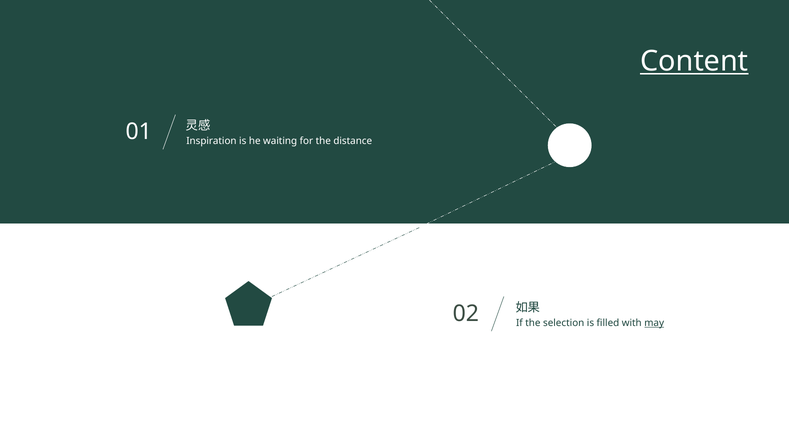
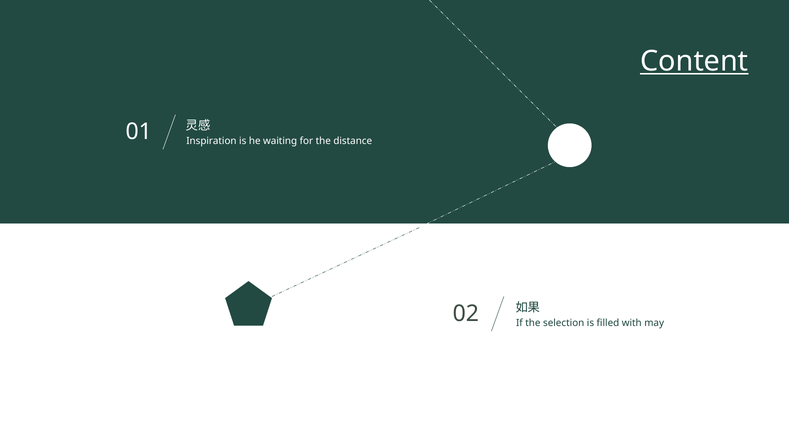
may underline: present -> none
